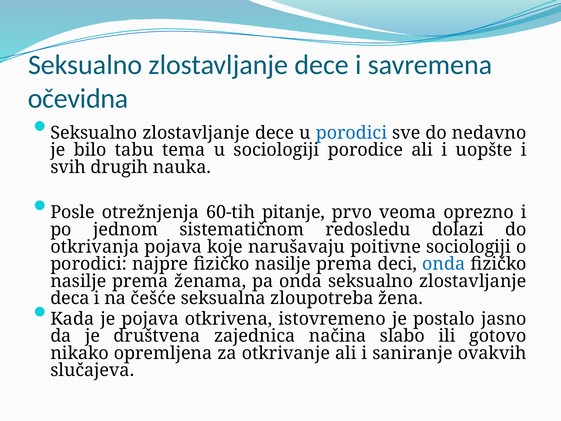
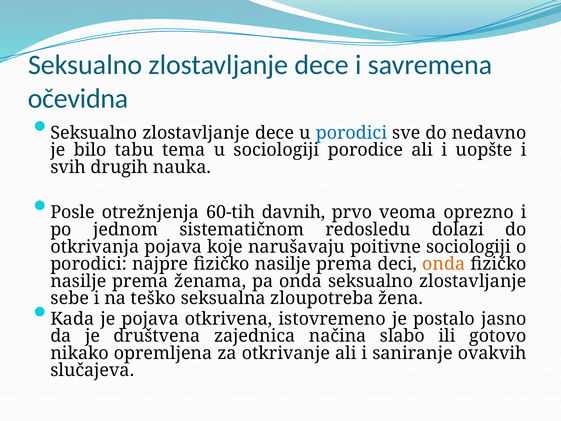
pitanje: pitanje -> davnih
onda at (444, 264) colour: blue -> orange
deca: deca -> sebe
češće: češće -> teško
